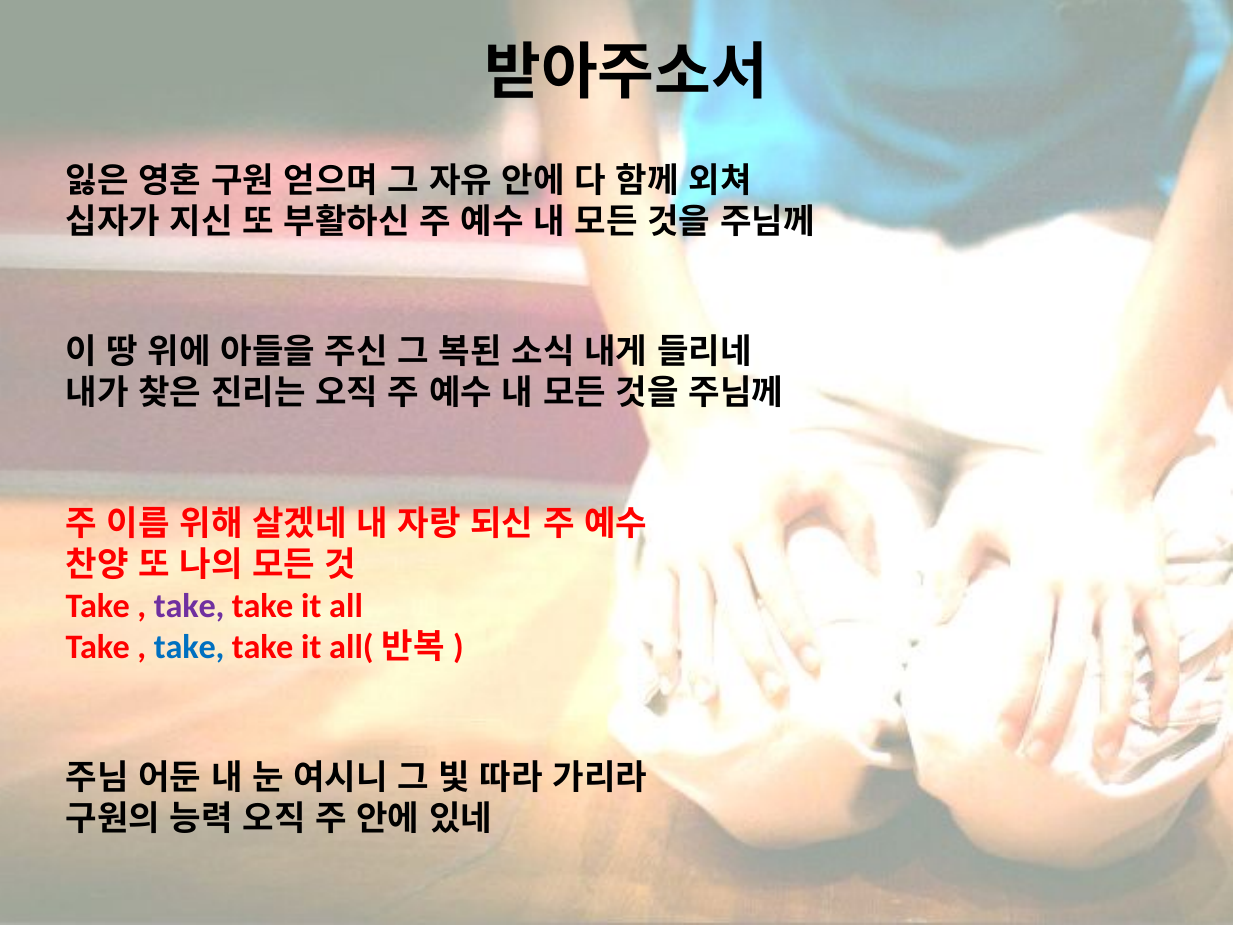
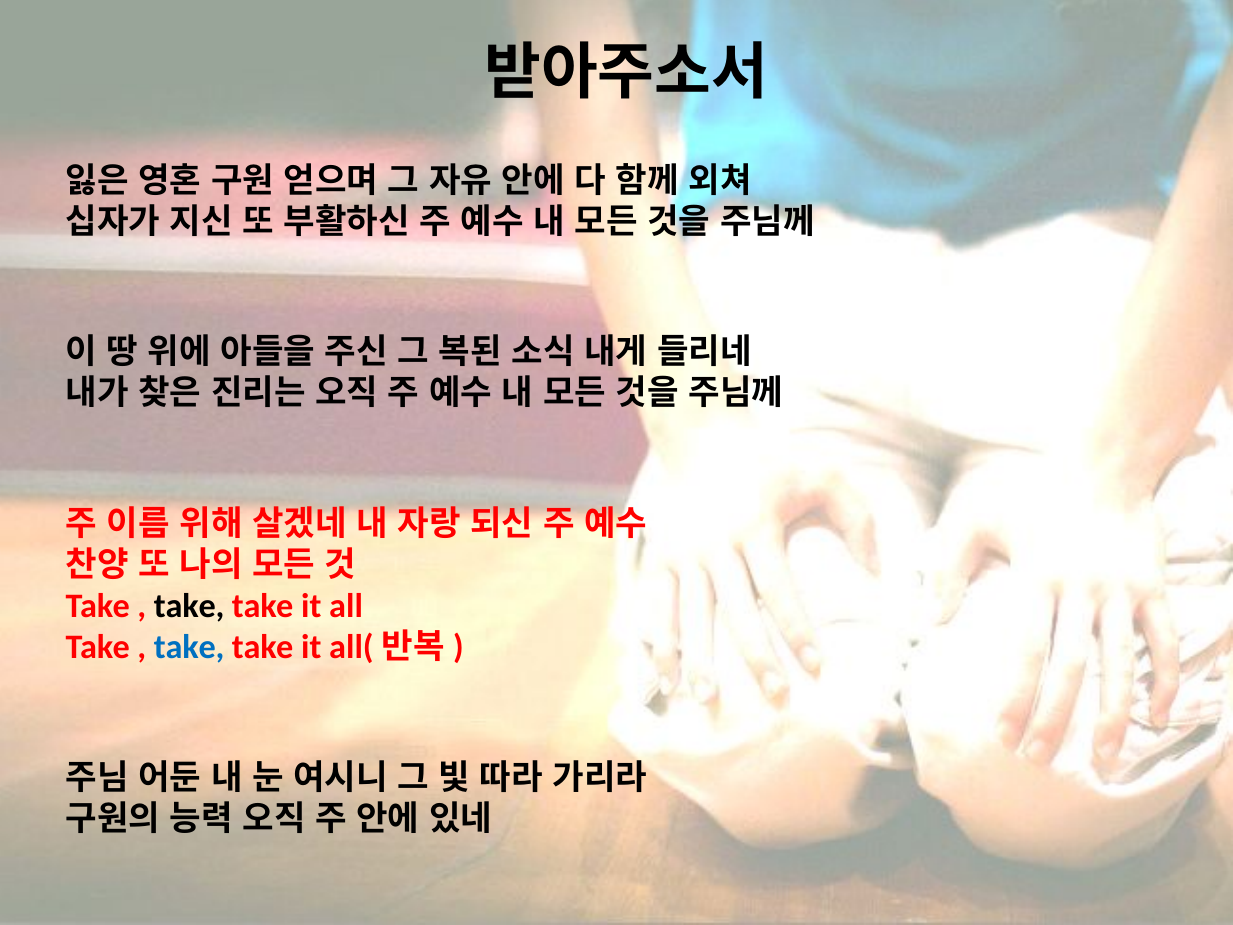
take at (189, 606) colour: purple -> black
